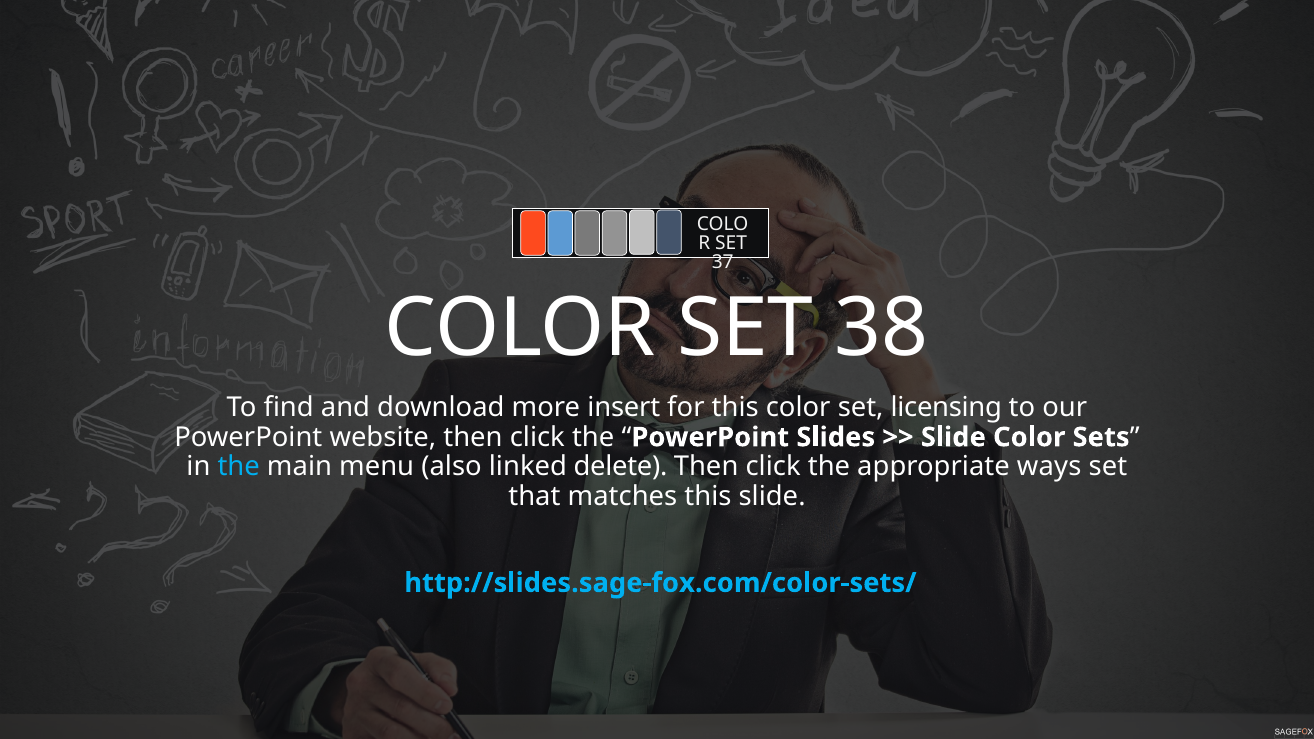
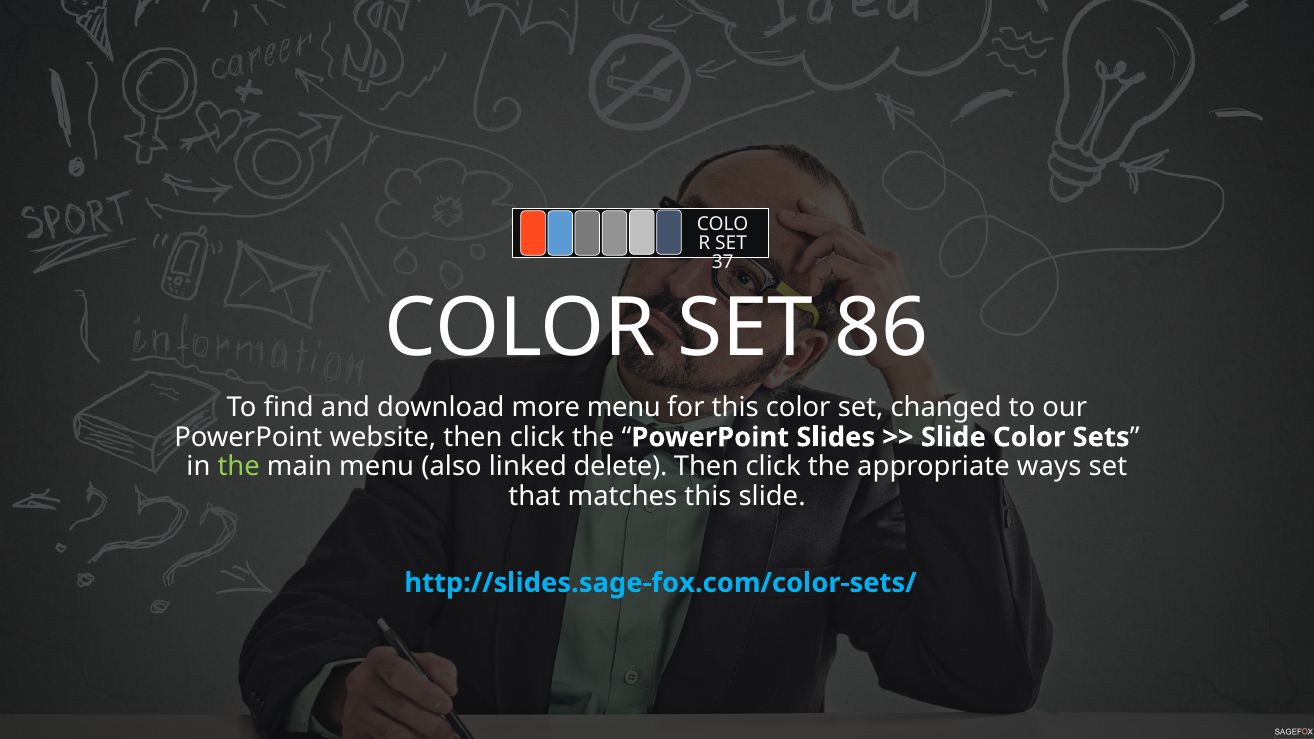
38: 38 -> 86
more insert: insert -> menu
licensing: licensing -> changed
the at (239, 467) colour: light blue -> light green
